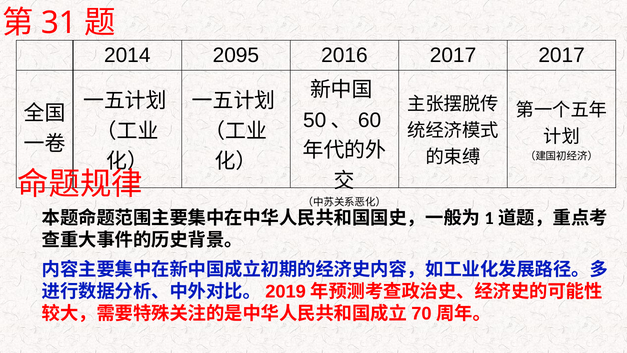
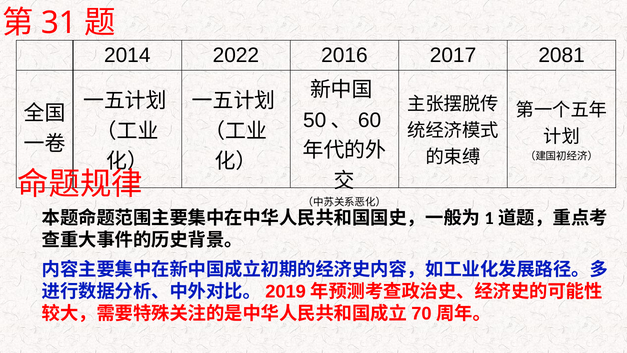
2095: 2095 -> 2022
2017 2017: 2017 -> 2081
